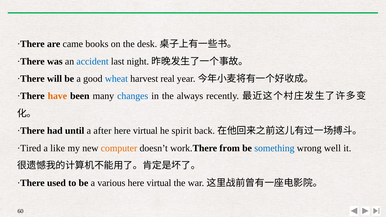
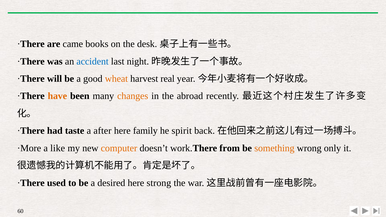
wheat colour: blue -> orange
changes colour: blue -> orange
always: always -> abroad
until: until -> taste
virtual at (145, 131): virtual -> family
·Tired: ·Tired -> ·More
something colour: blue -> orange
well: well -> only
various: various -> desired
virtual at (159, 183): virtual -> strong
